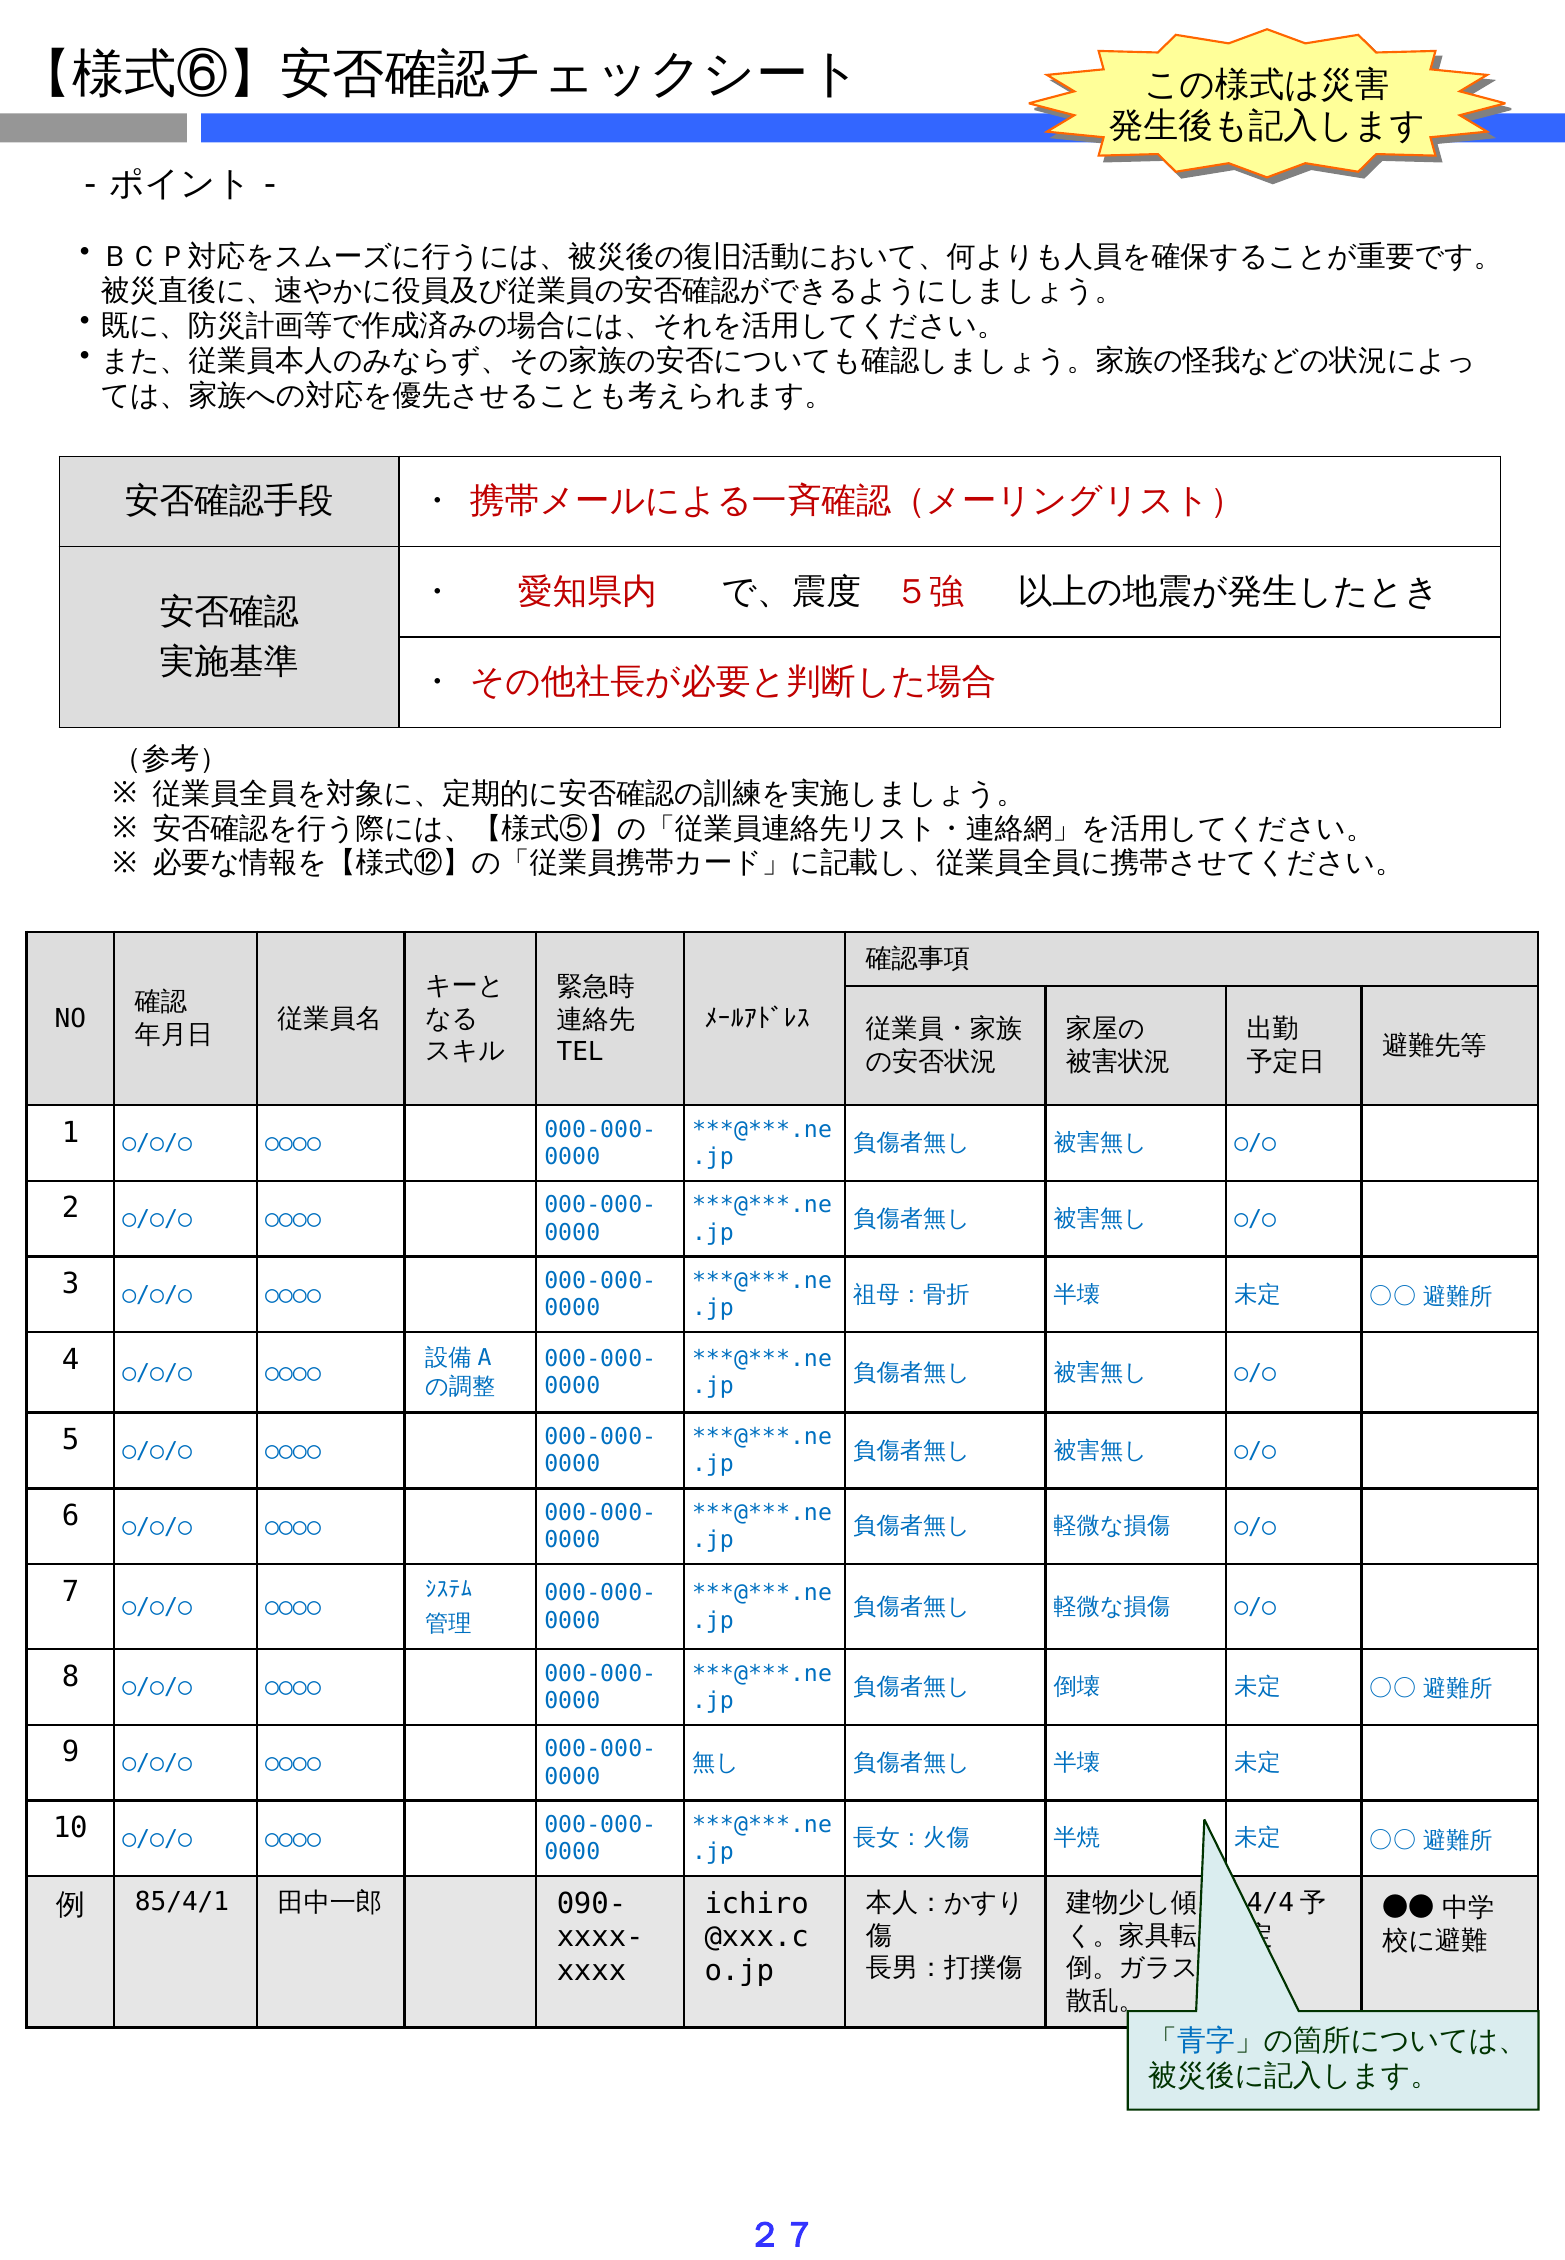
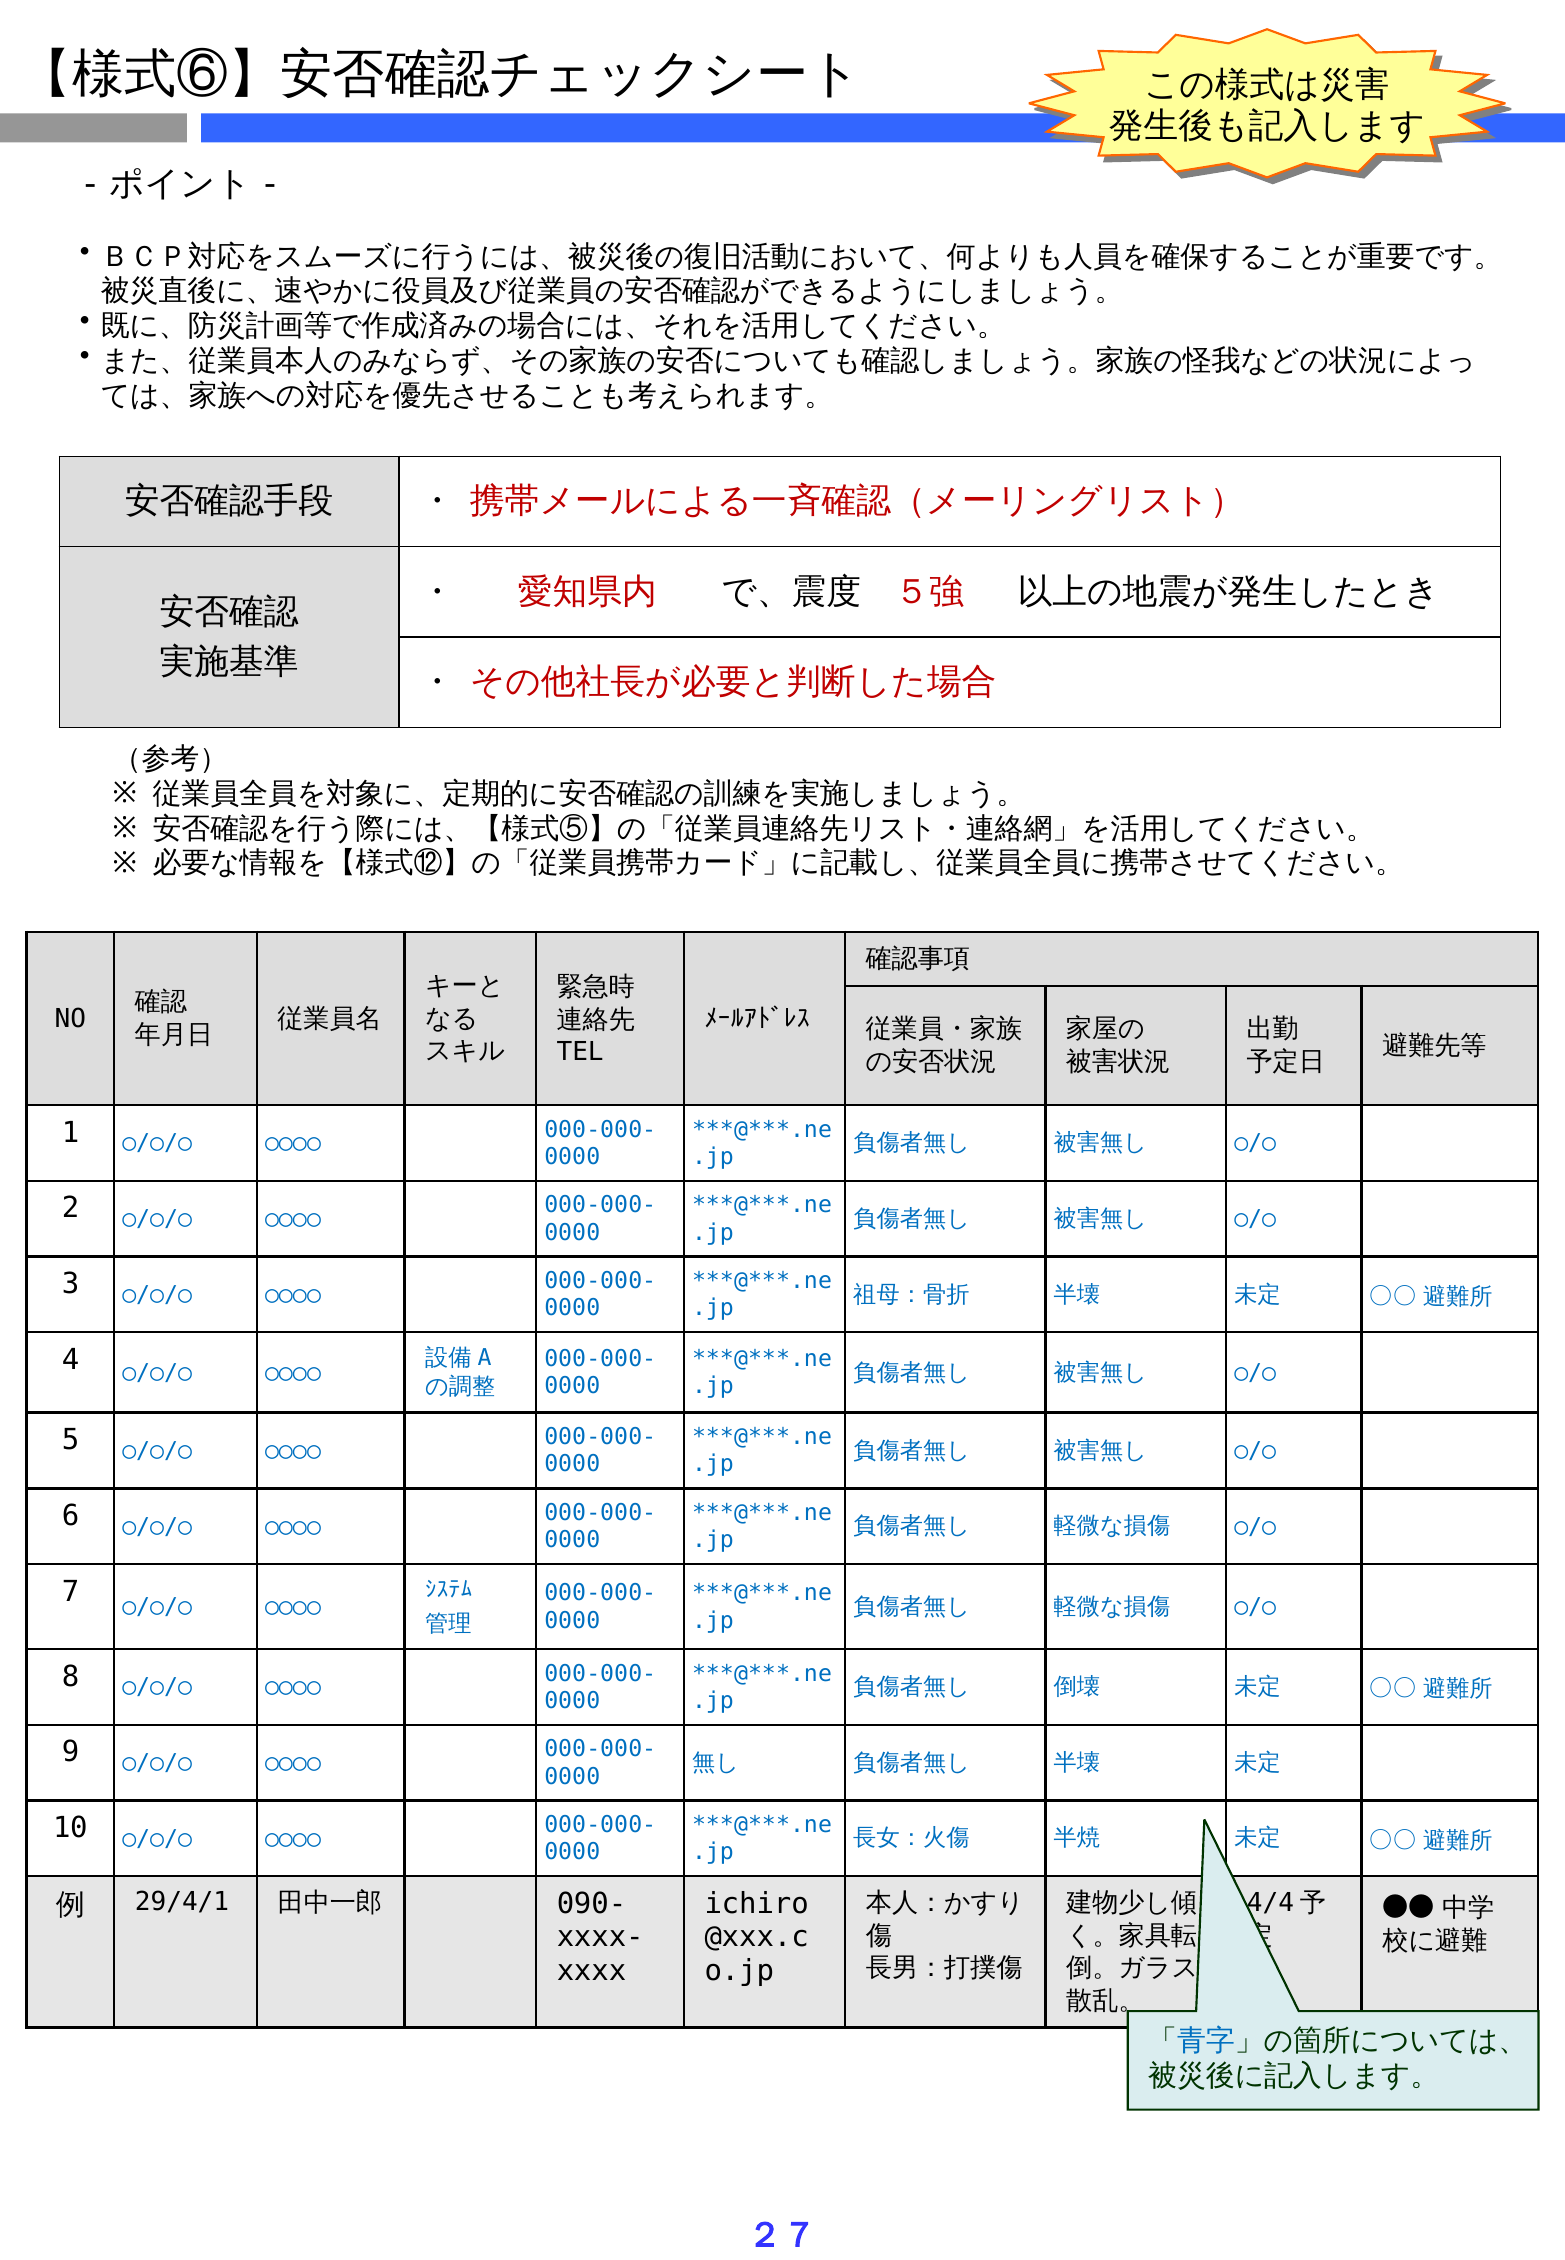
85/4/1: 85/4/1 -> 29/4/1
